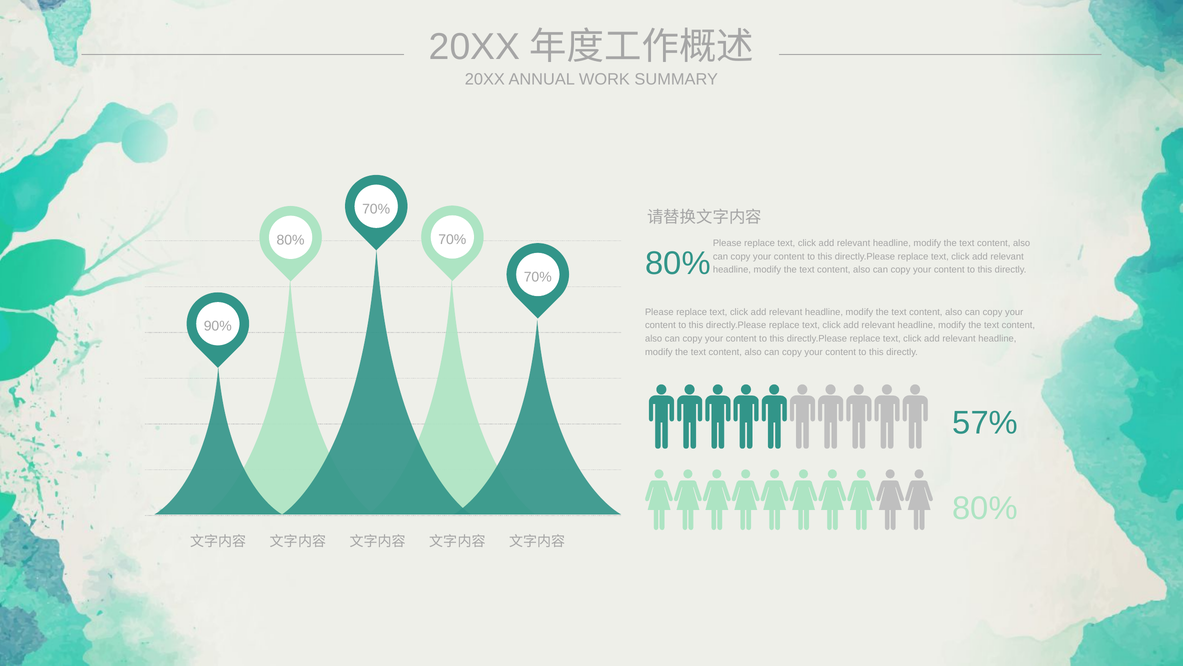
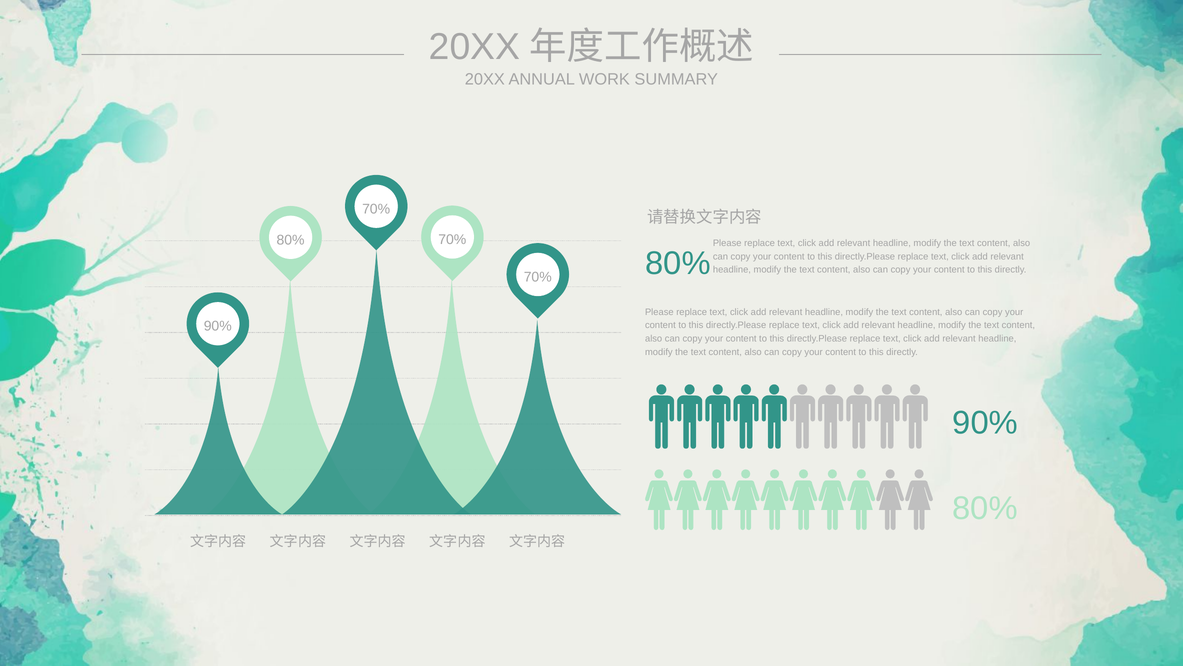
57% at (985, 422): 57% -> 90%
